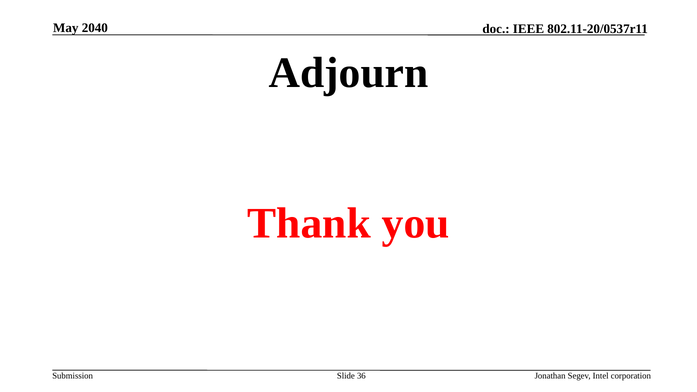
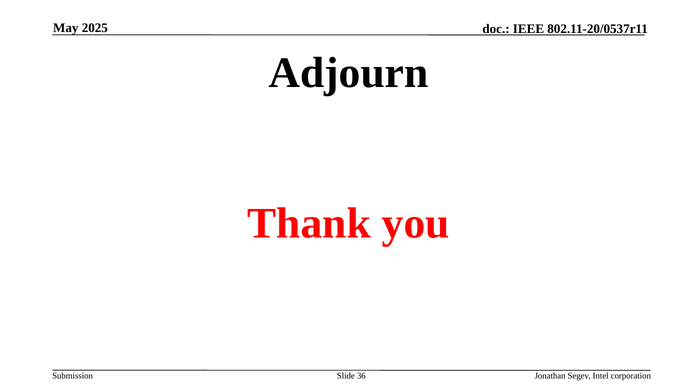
2040: 2040 -> 2025
